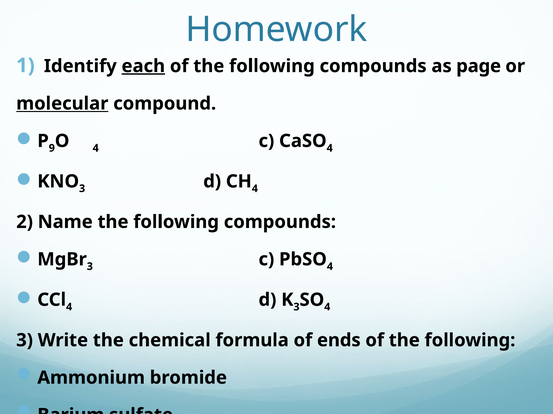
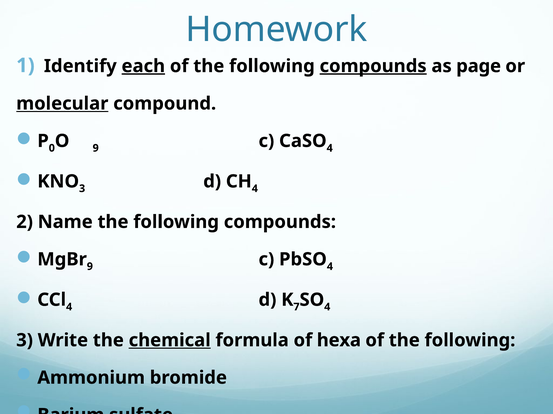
compounds at (373, 66) underline: none -> present
9: 9 -> 0
4 at (96, 148): 4 -> 9
3 at (90, 267): 3 -> 9
3 at (296, 307): 3 -> 7
chemical underline: none -> present
ends: ends -> hexa
